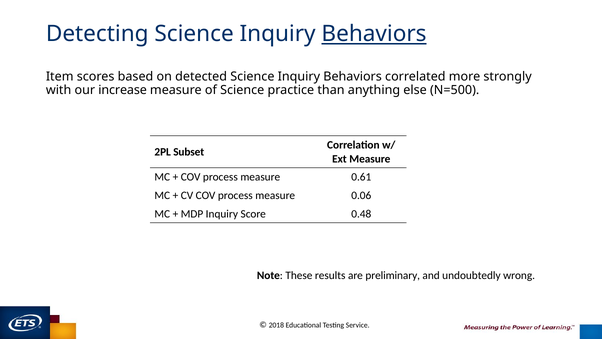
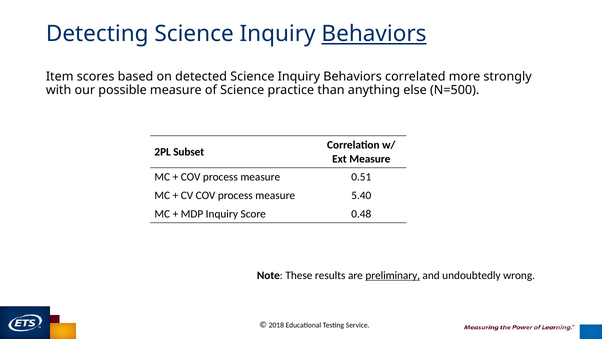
increase: increase -> possible
0.61: 0.61 -> 0.51
0.06: 0.06 -> 5.40
preliminary underline: none -> present
